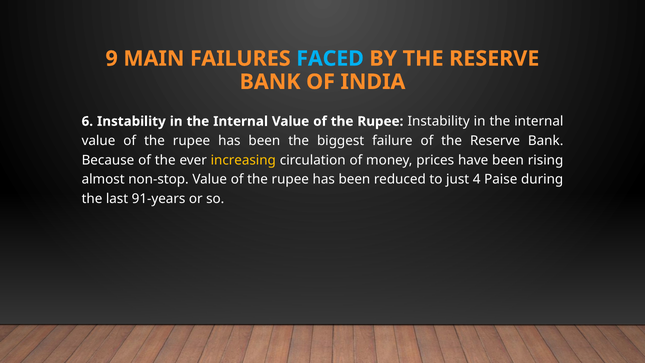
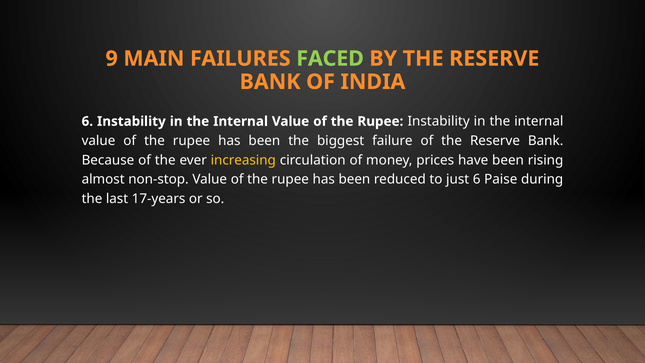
FACED colour: light blue -> light green
just 4: 4 -> 6
91-years: 91-years -> 17-years
